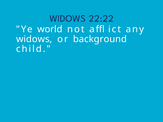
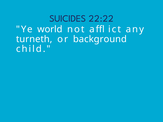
WIDOWS at (67, 19): WIDOWS -> SUICIDES
widows at (34, 39): widows -> turneth
